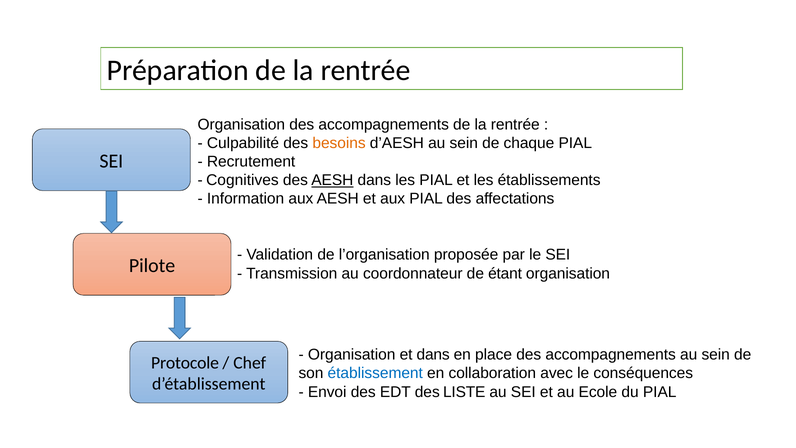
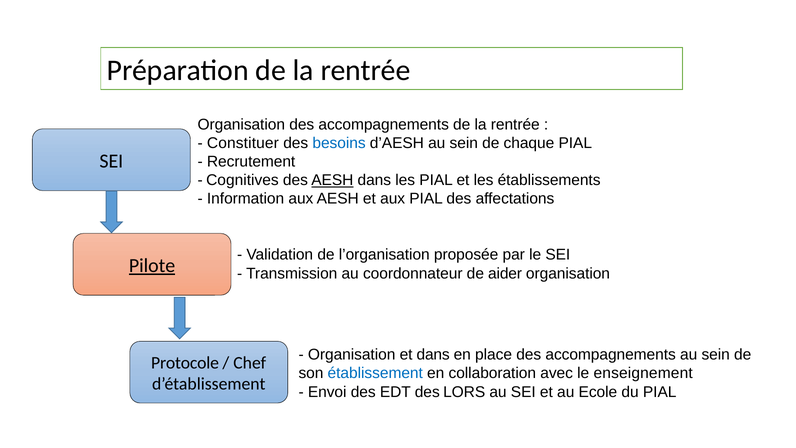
Culpabilité: Culpabilité -> Constituer
besoins colour: orange -> blue
Pilote underline: none -> present
étant: étant -> aider
conséquences: conséquences -> enseignement
LISTE: LISTE -> LORS
